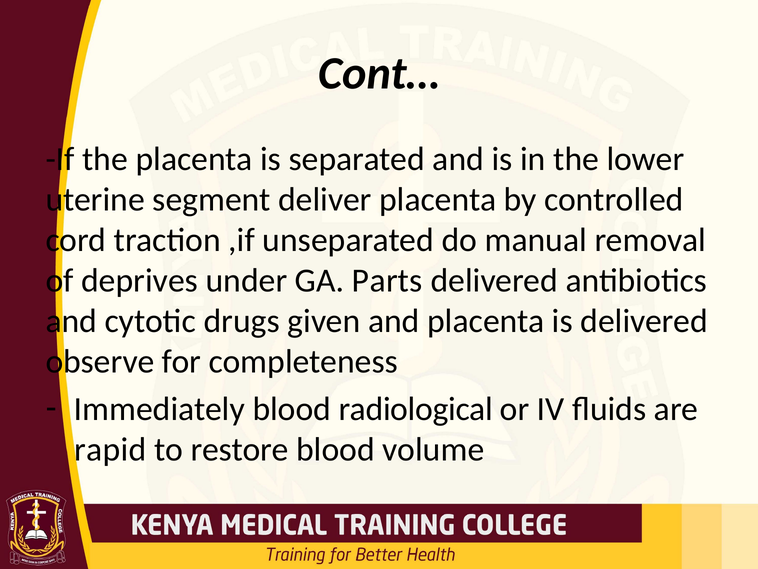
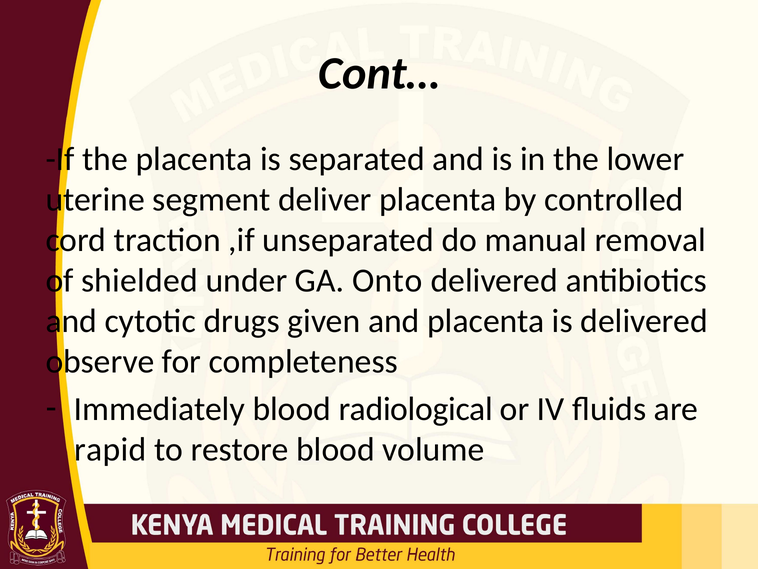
deprives: deprives -> shielded
Parts: Parts -> Onto
